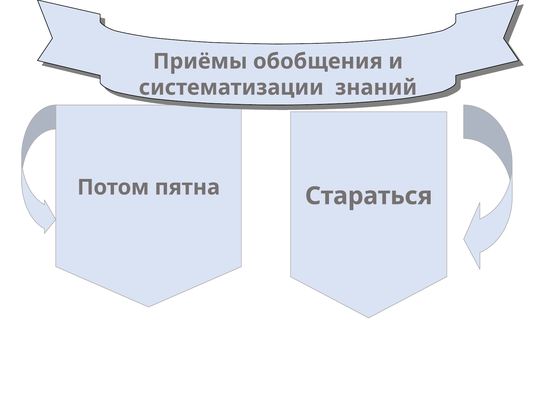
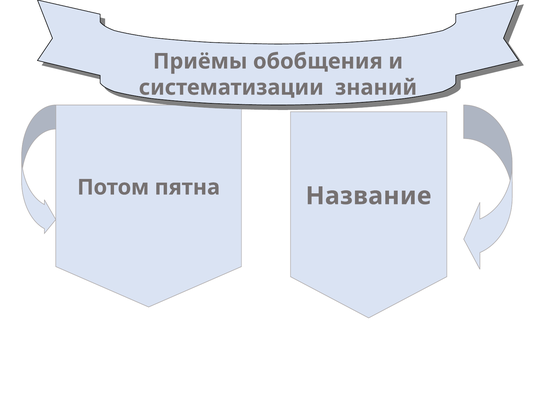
Стараться: Стараться -> Название
